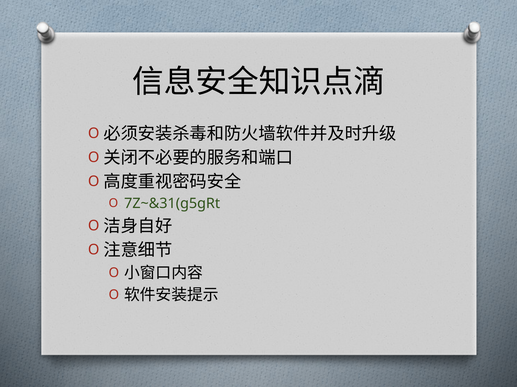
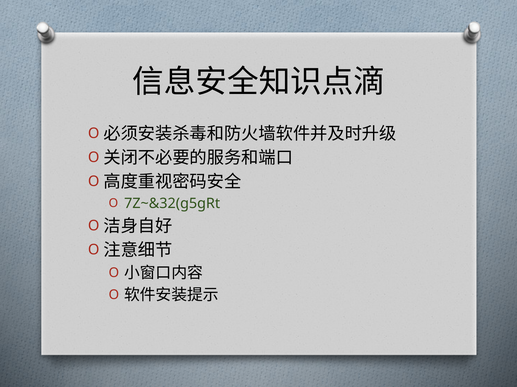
7Z~&31(g5gRt: 7Z~&31(g5gRt -> 7Z~&32(g5gRt
